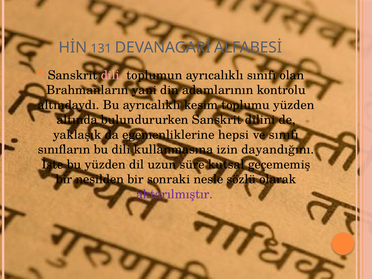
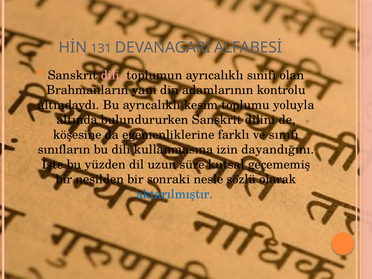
toplumu yüzden: yüzden -> yoluyla
yaklaşık: yaklaşık -> köşesine
hepsi: hepsi -> farklı
aktarılmıştır colour: purple -> blue
